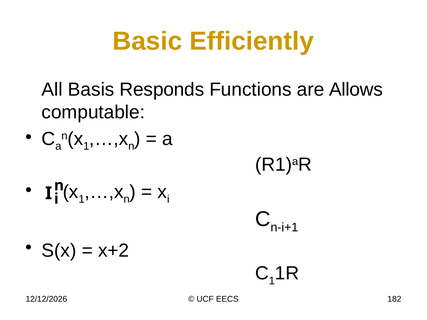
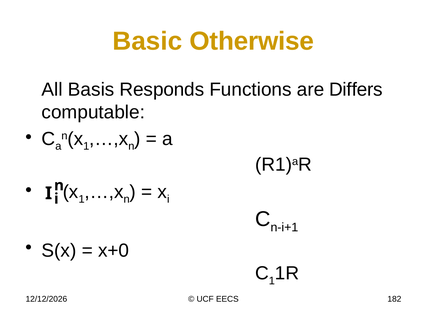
Efficiently: Efficiently -> Otherwise
Allows: Allows -> Differs
x+2: x+2 -> x+0
